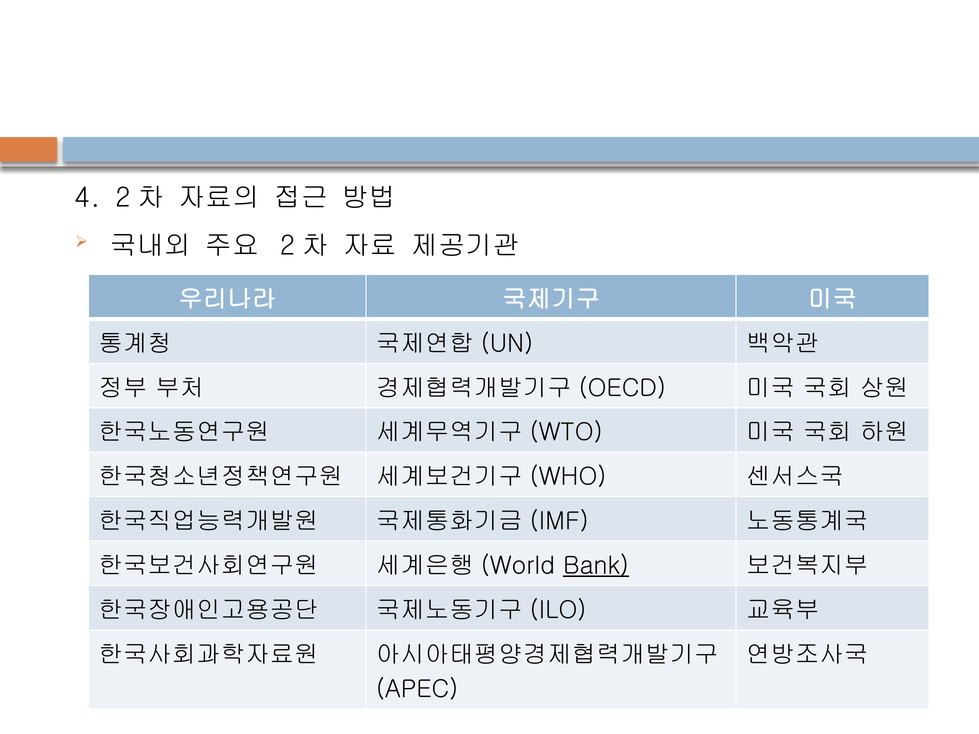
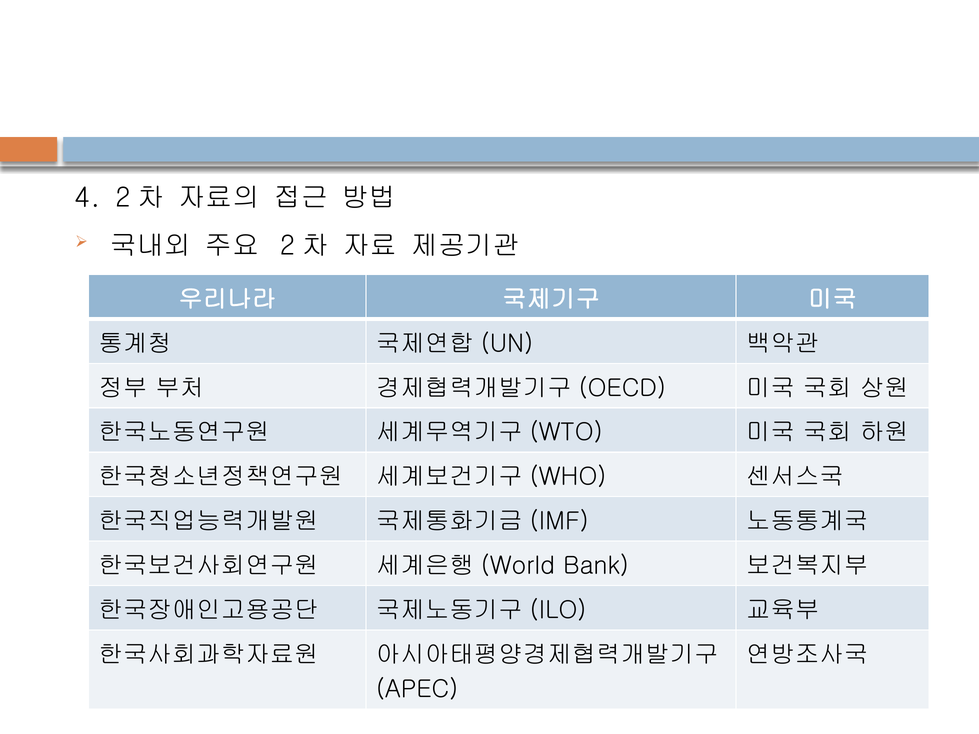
Bank underline: present -> none
